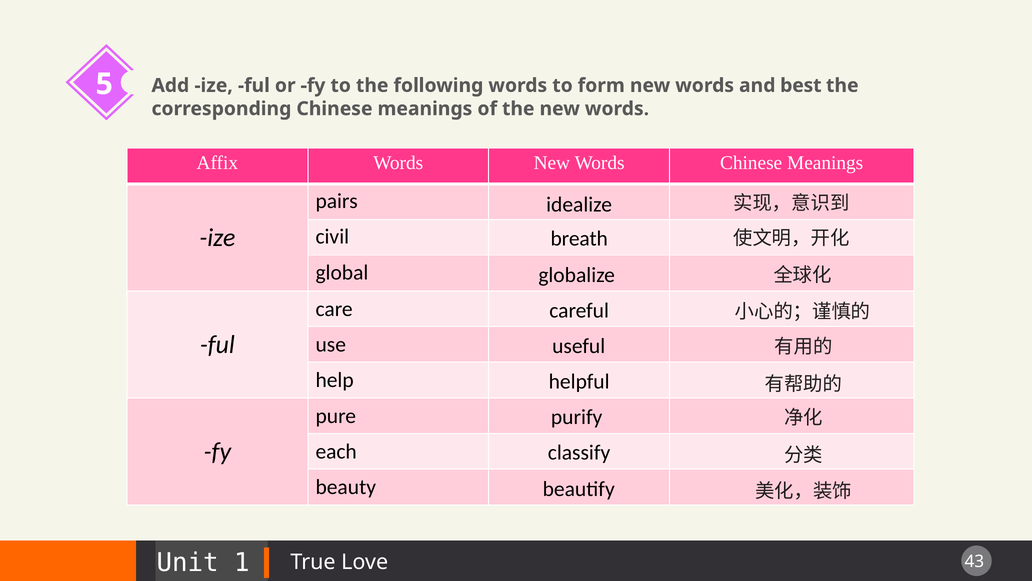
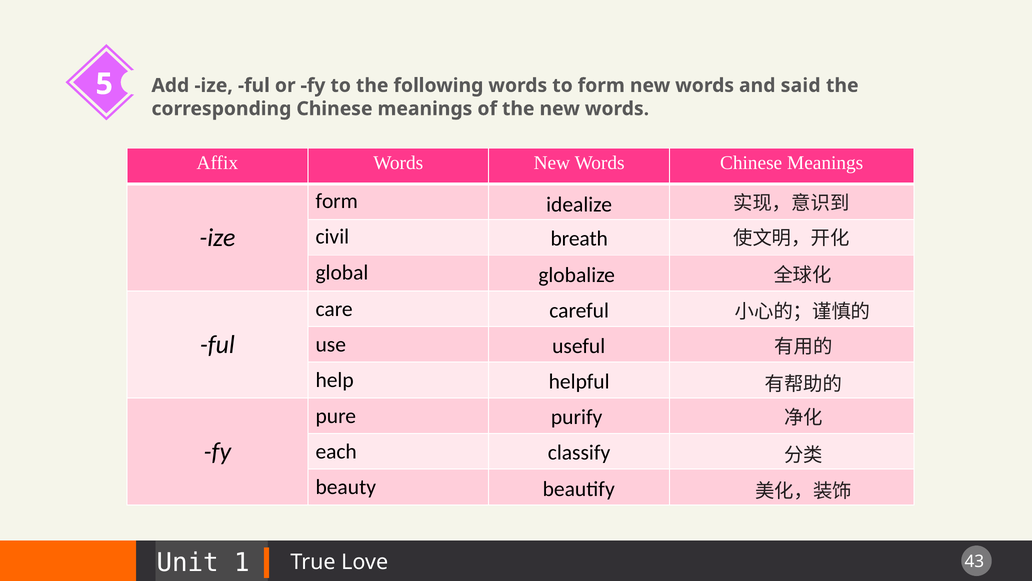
best: best -> said
pairs at (337, 201): pairs -> form
